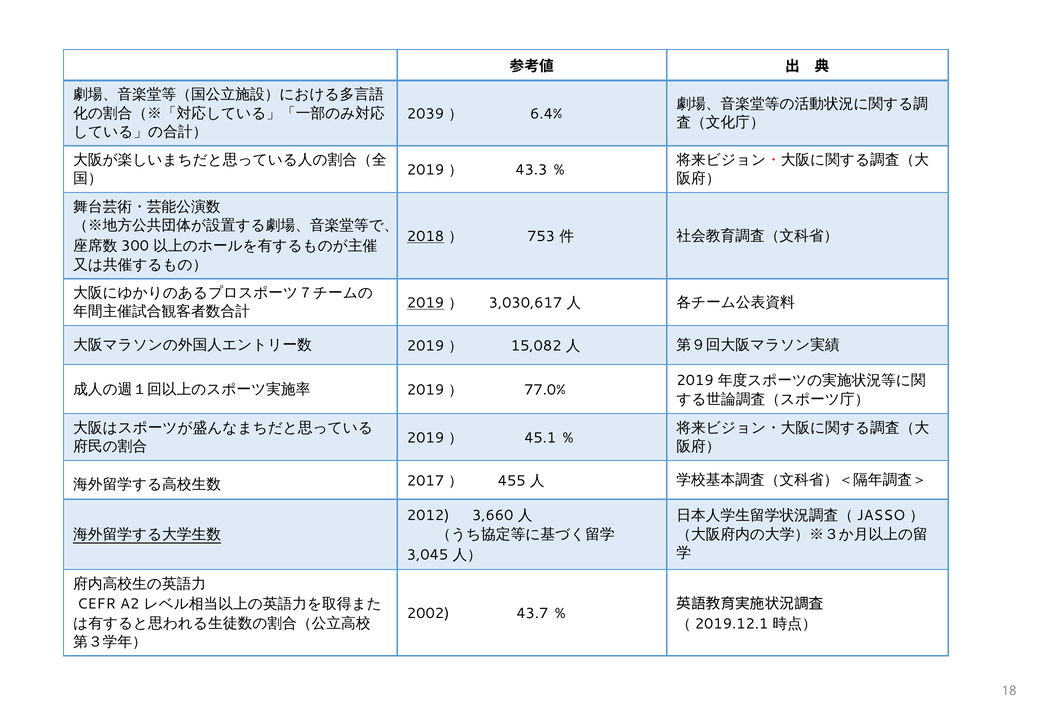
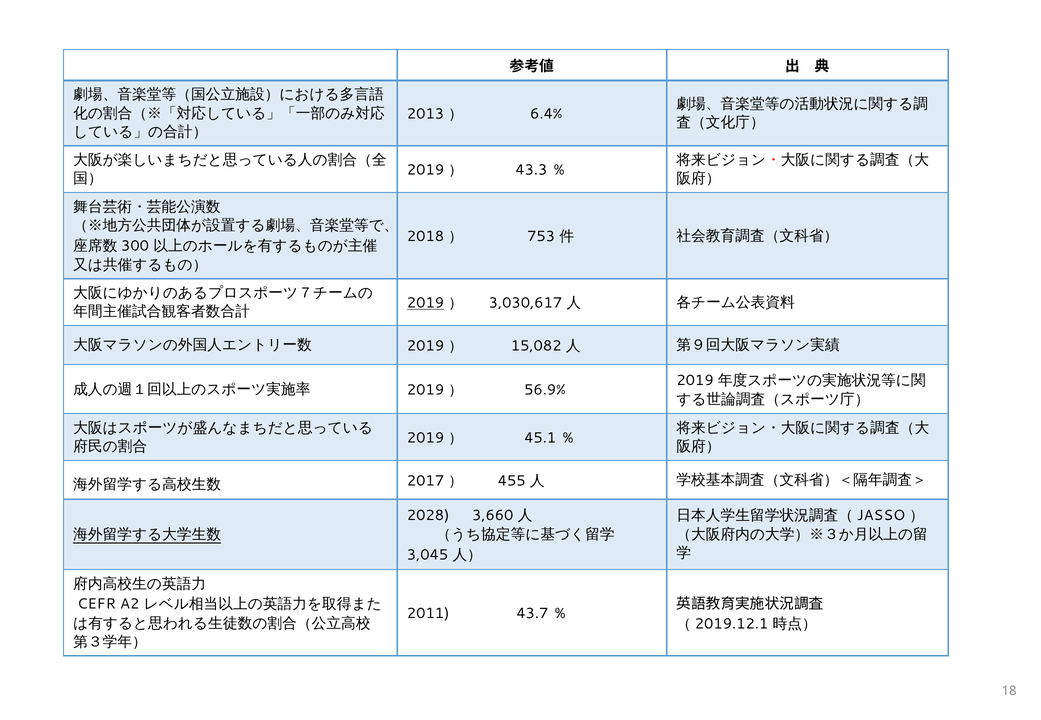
2039: 2039 -> 2013
2018 underline: present -> none
77.0%: 77.0% -> 56.9%
2012: 2012 -> 2028
2002: 2002 -> 2011
